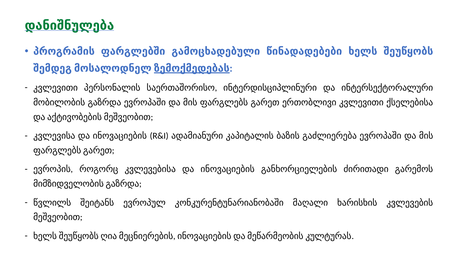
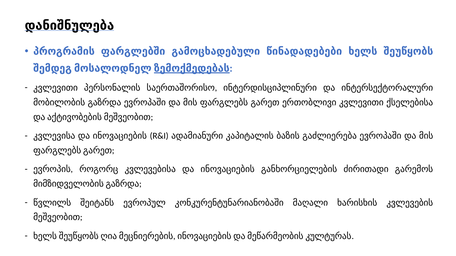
დანიშნულება colour: green -> black
